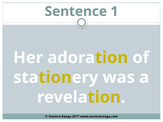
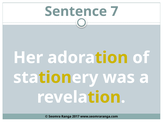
1: 1 -> 7
